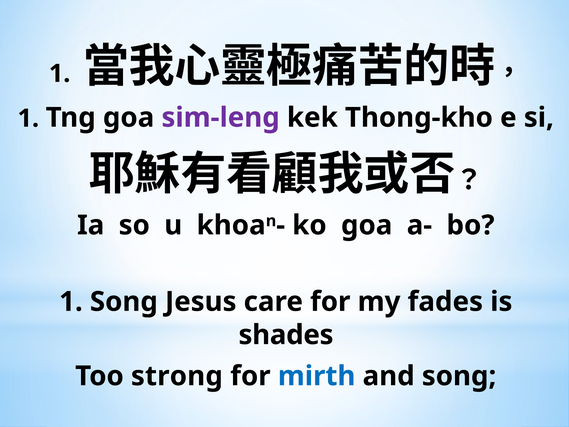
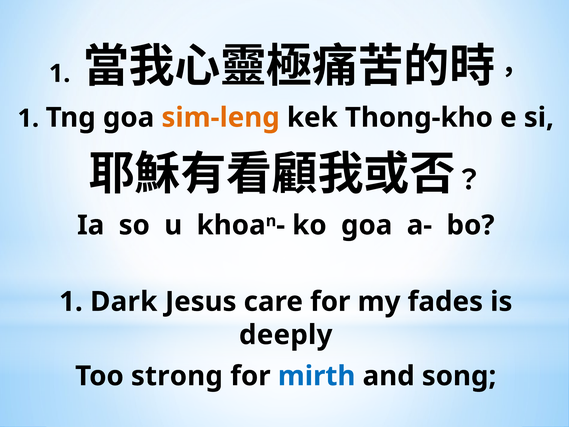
sim-leng colour: purple -> orange
1 Song: Song -> Dark
shades: shades -> deeply
